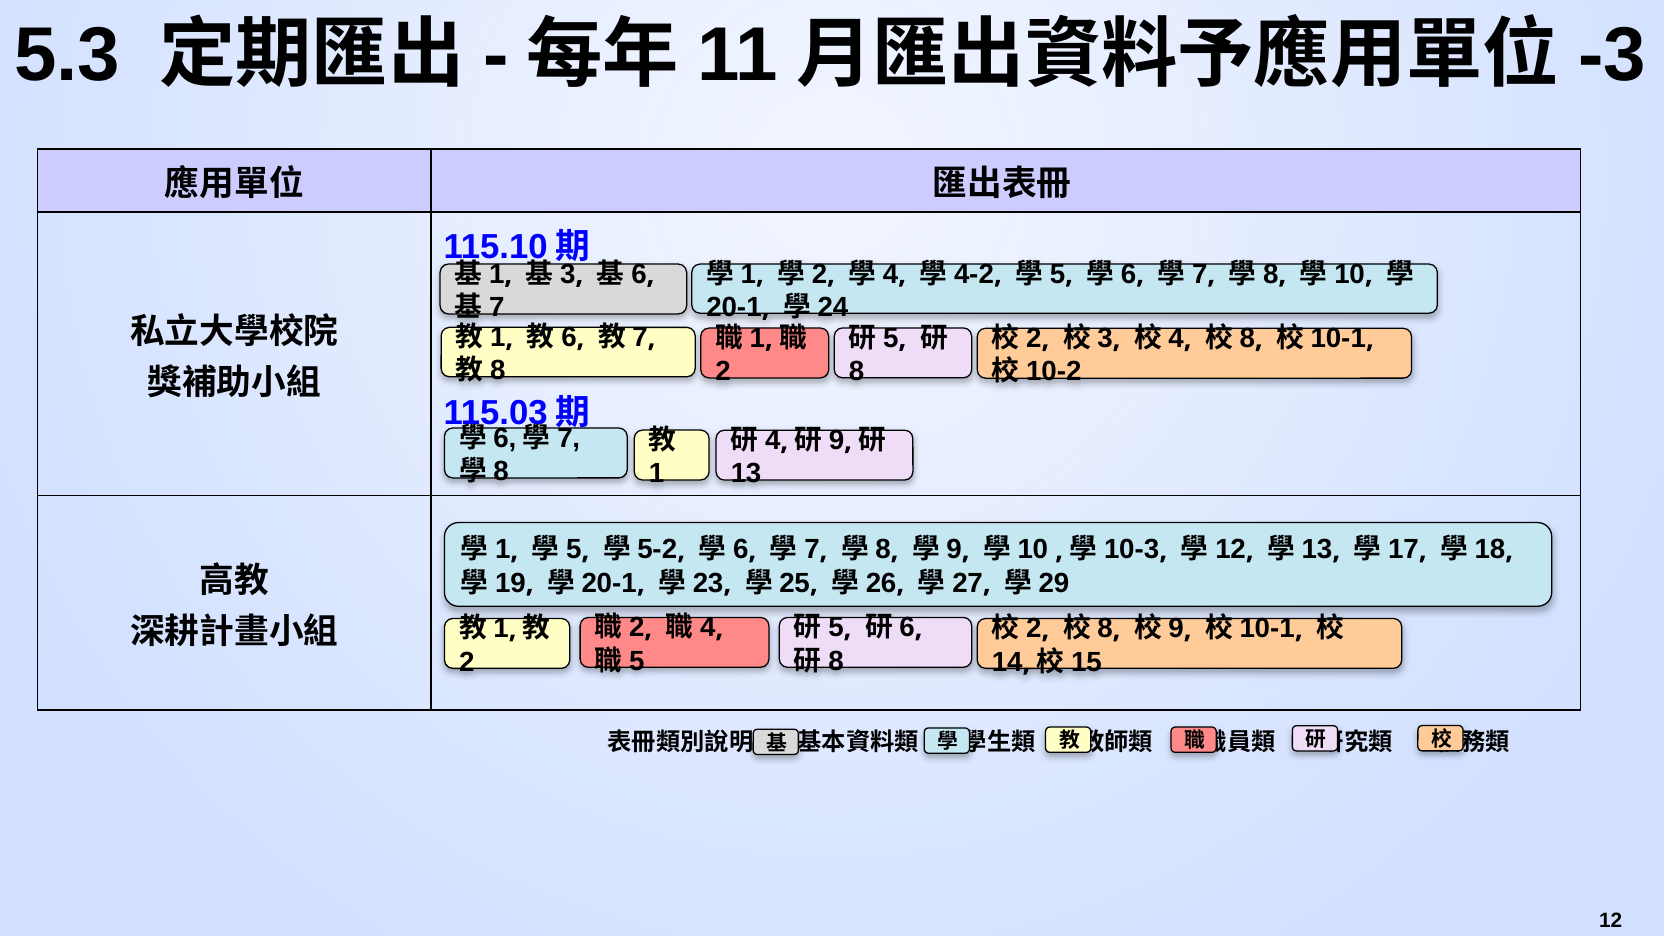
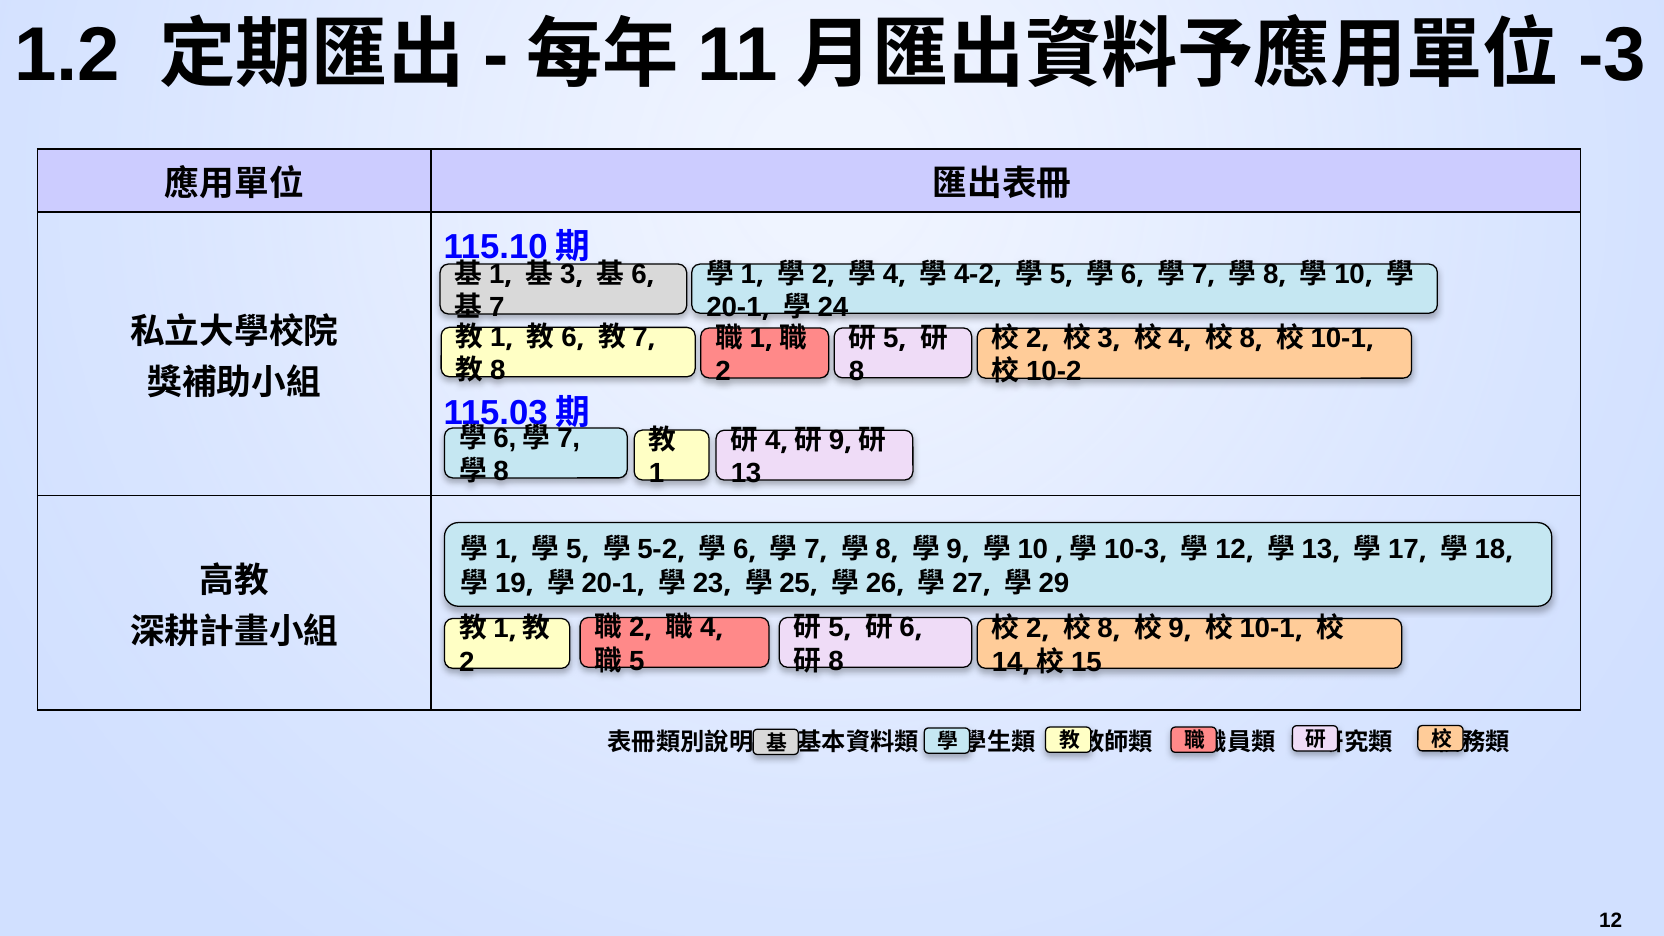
5.3: 5.3 -> 1.2
